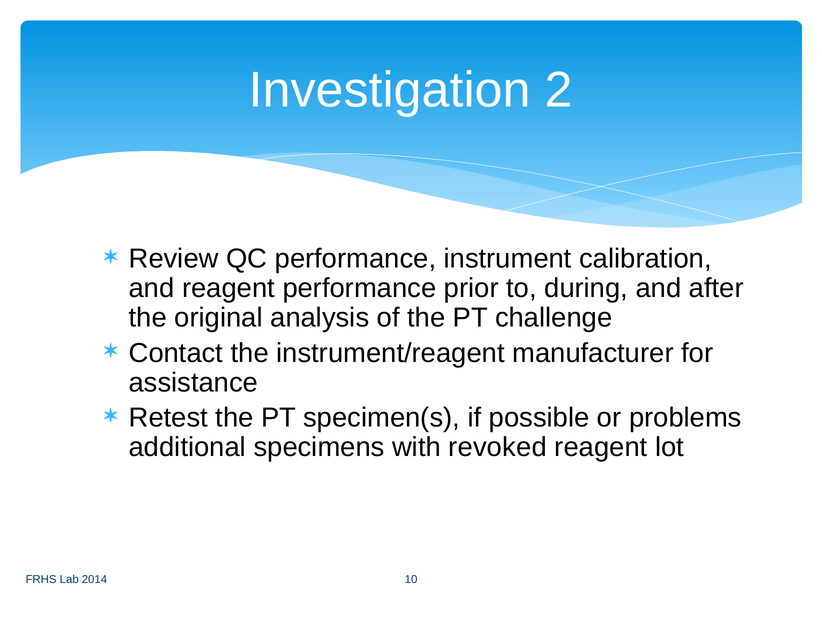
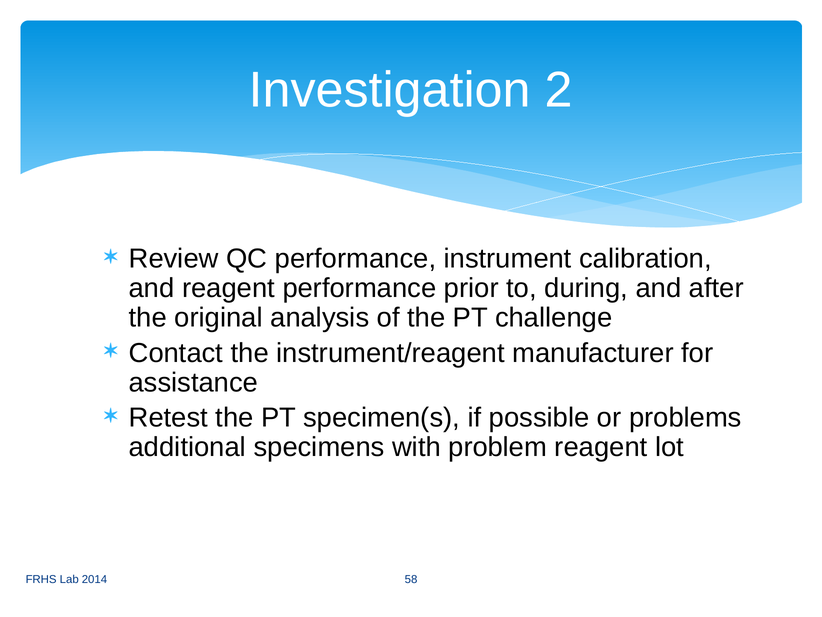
revoked: revoked -> problem
10: 10 -> 58
